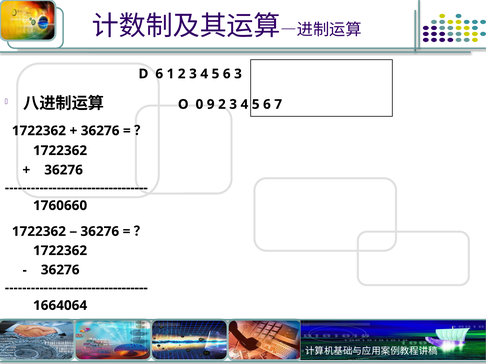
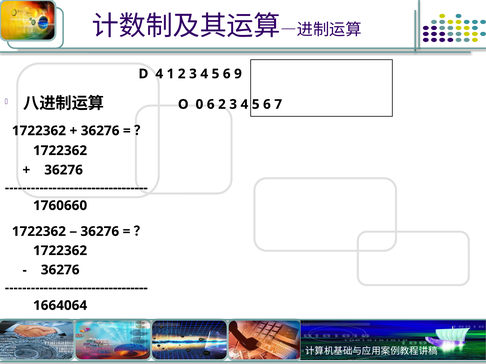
D 6: 6 -> 4
6 3: 3 -> 9
0 9: 9 -> 6
